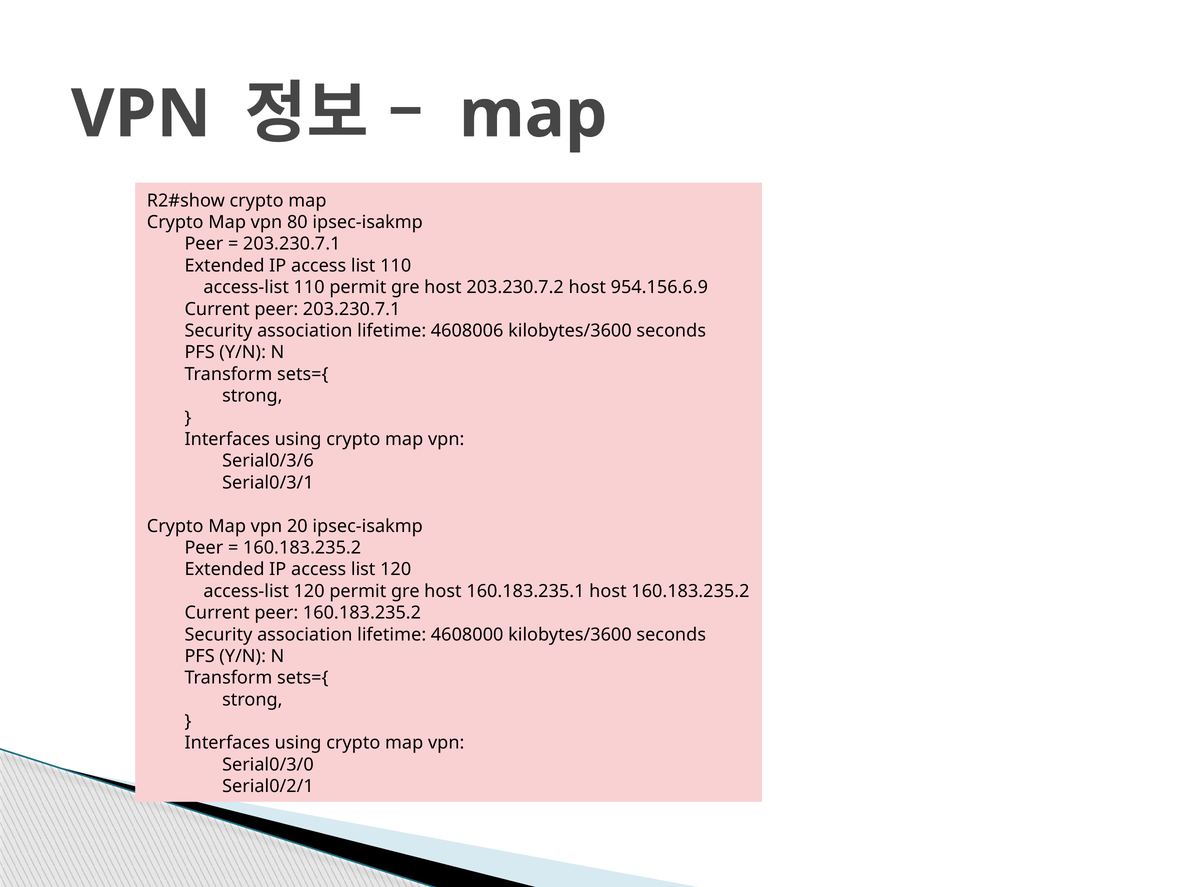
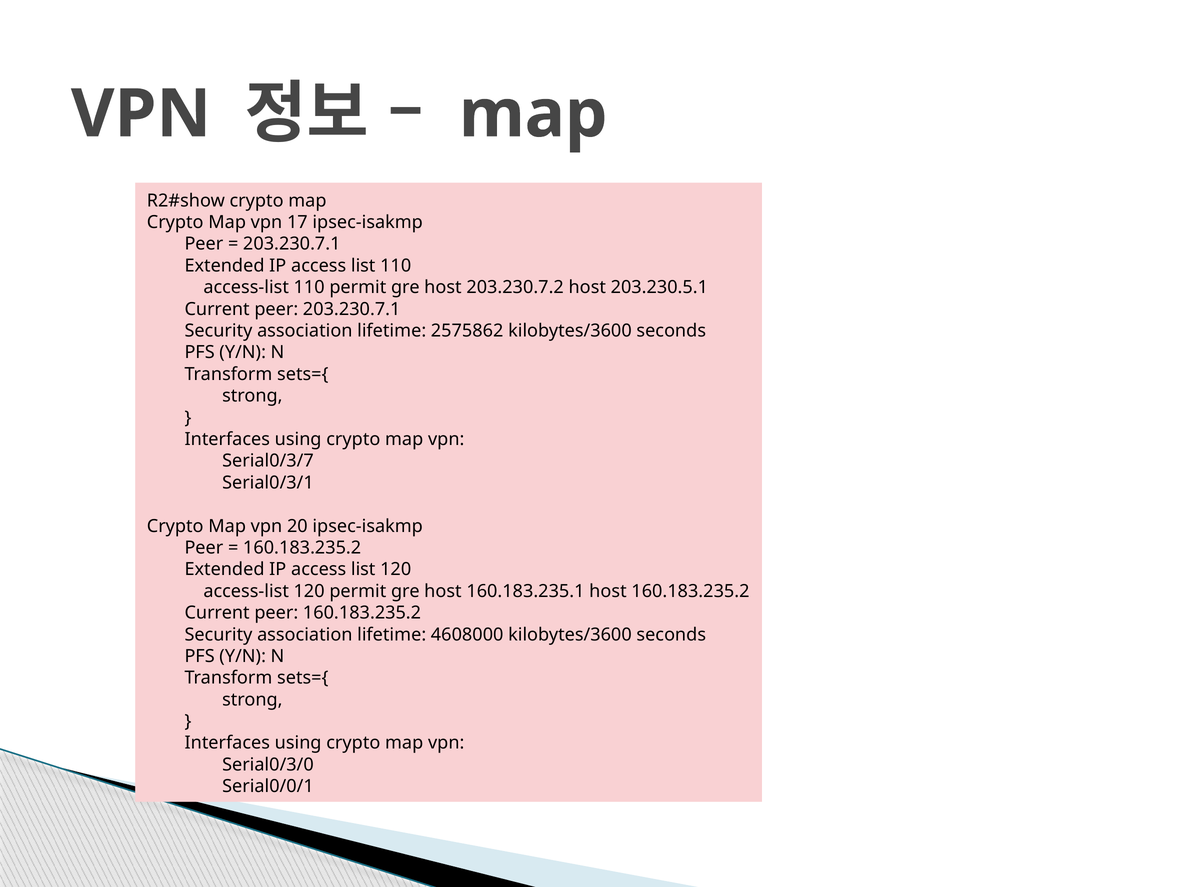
80: 80 -> 17
954.156.6.9: 954.156.6.9 -> 203.230.5.1
4608006: 4608006 -> 2575862
Serial0/3/6: Serial0/3/6 -> Serial0/3/7
Serial0/2/1: Serial0/2/1 -> Serial0/0/1
